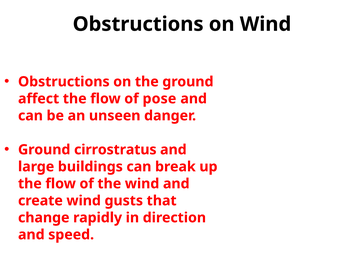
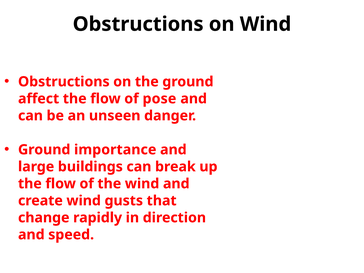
cirrostratus: cirrostratus -> importance
